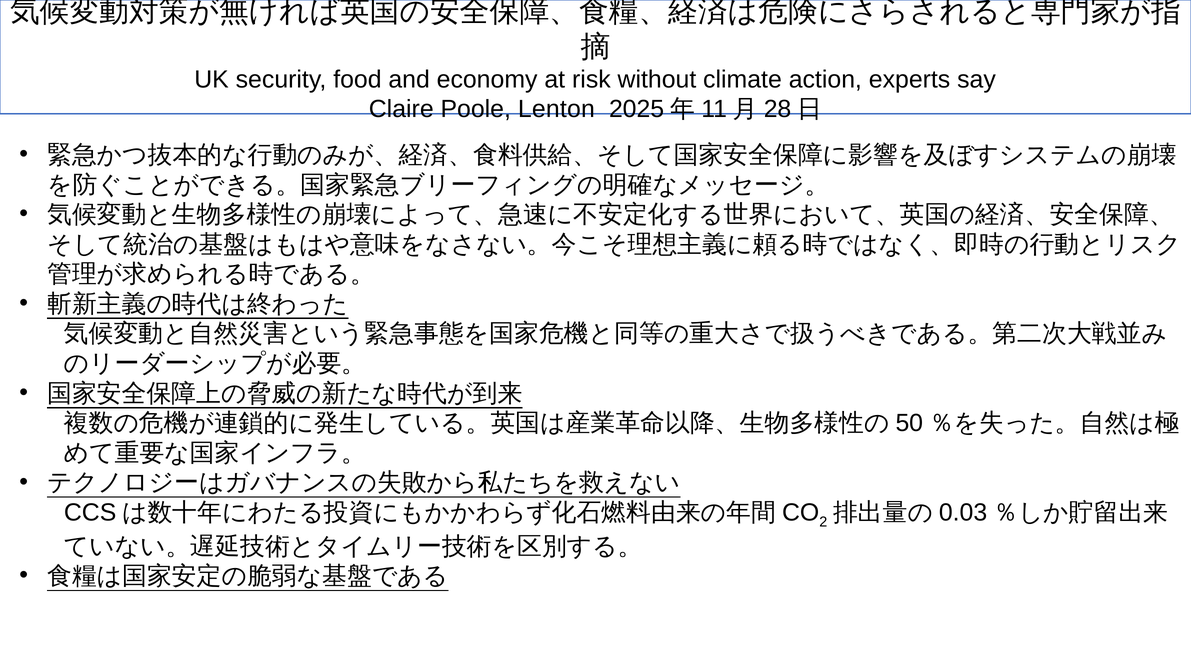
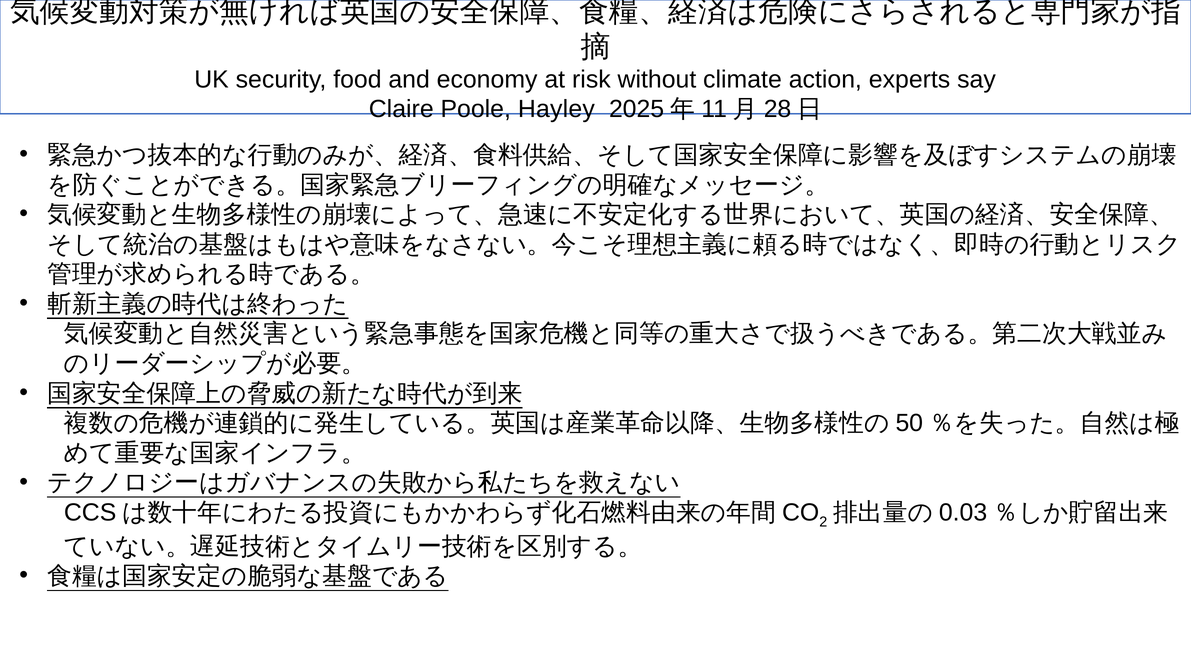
Lenton: Lenton -> Hayley
